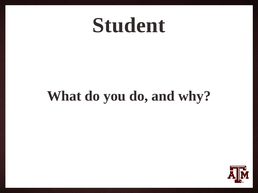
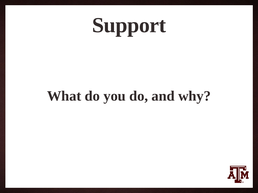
Student: Student -> Support
